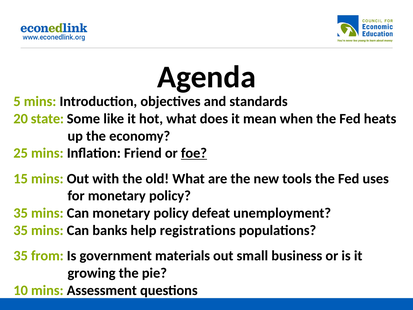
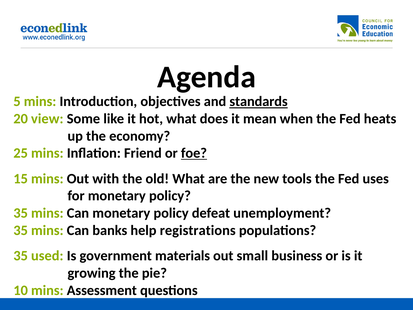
standards underline: none -> present
state: state -> view
from: from -> used
